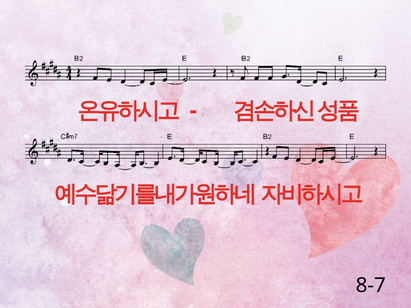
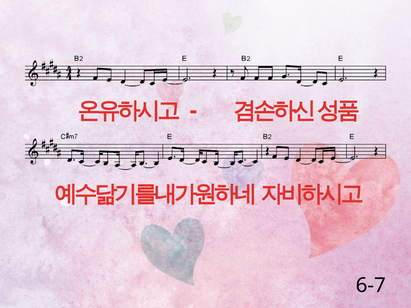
8-7: 8-7 -> 6-7
